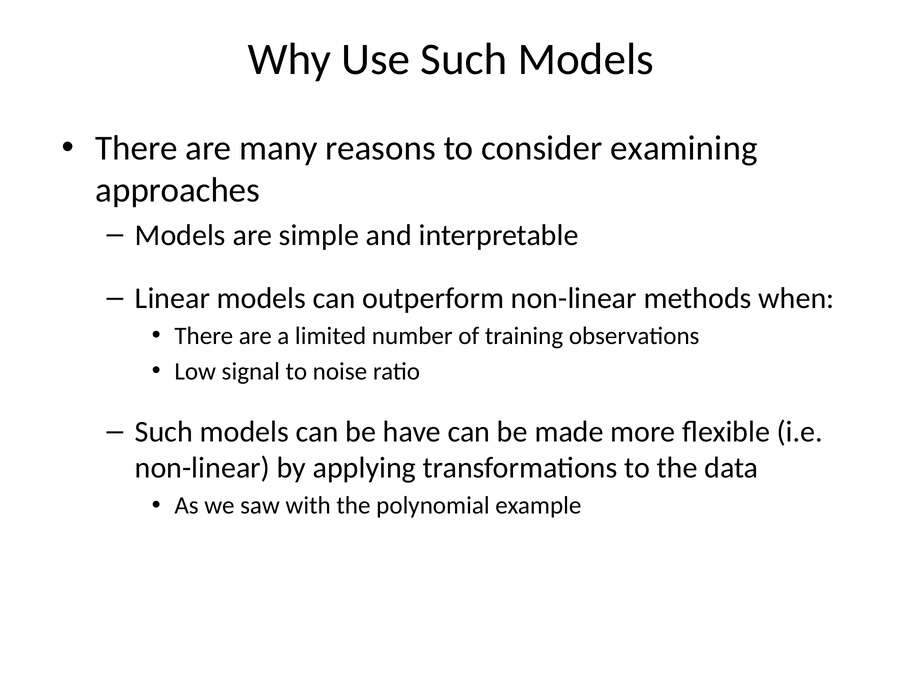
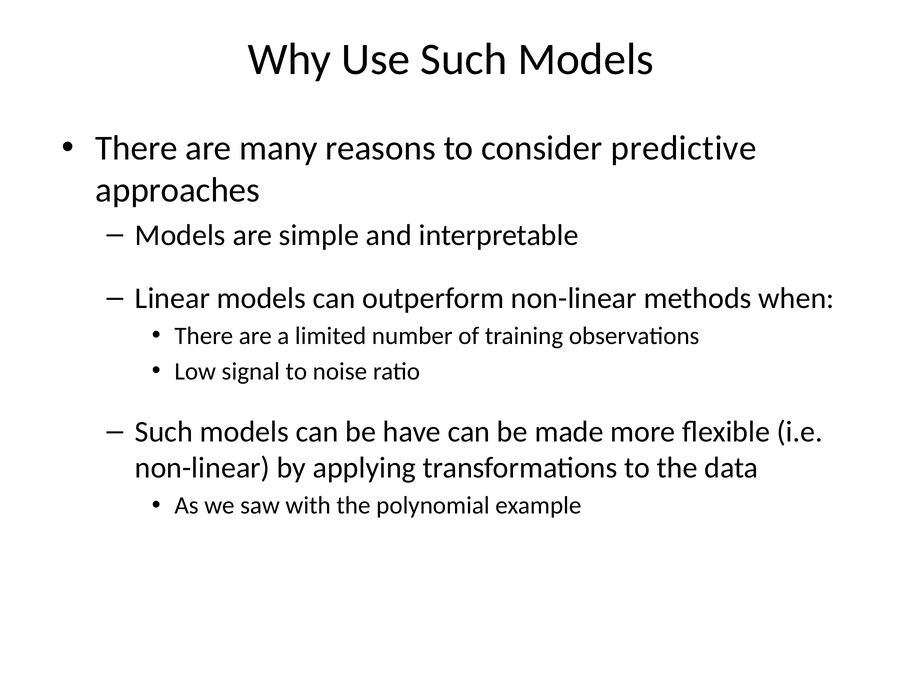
examining: examining -> predictive
